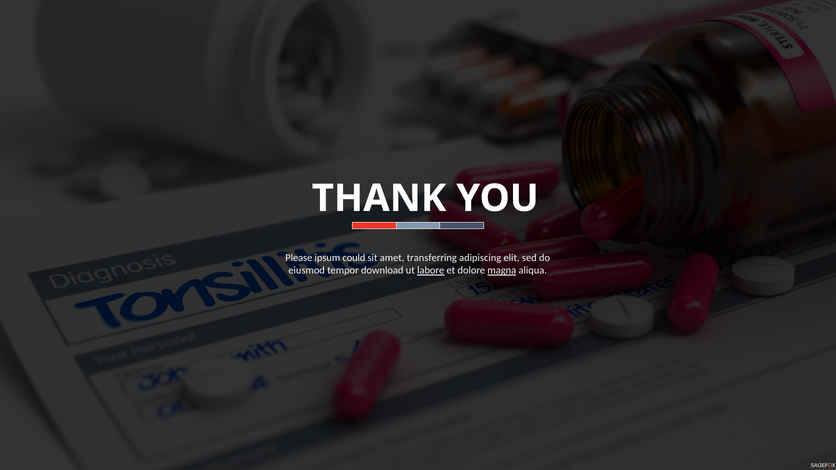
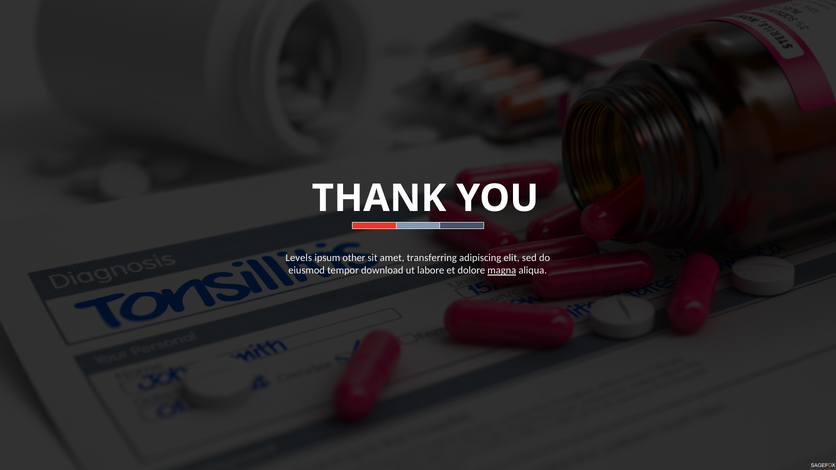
Please: Please -> Levels
could: could -> other
labore underline: present -> none
